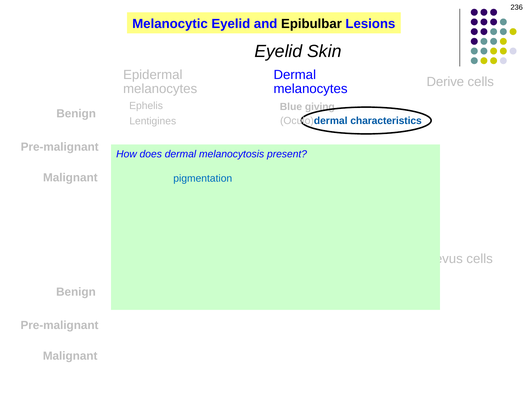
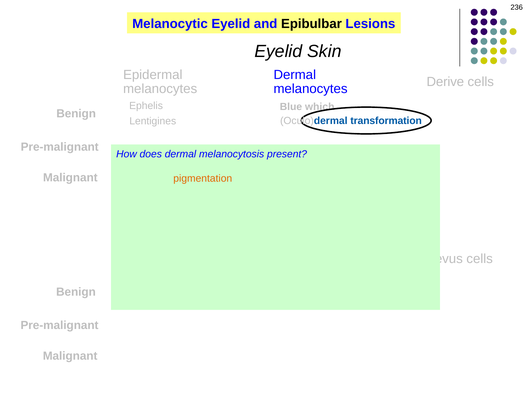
giving: giving -> which
characteristics: characteristics -> transformation
pigmentation colour: blue -> orange
